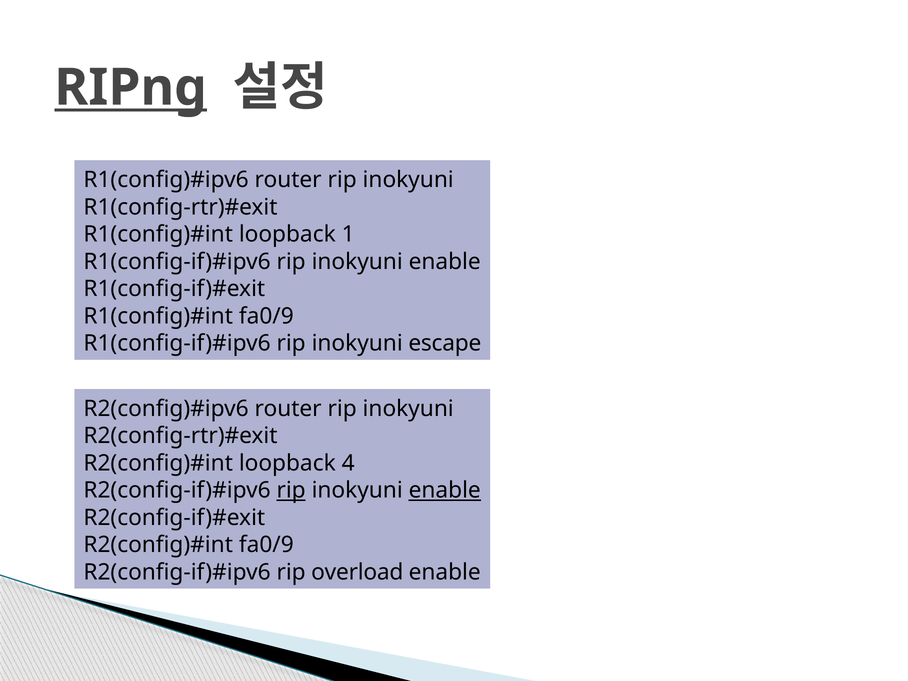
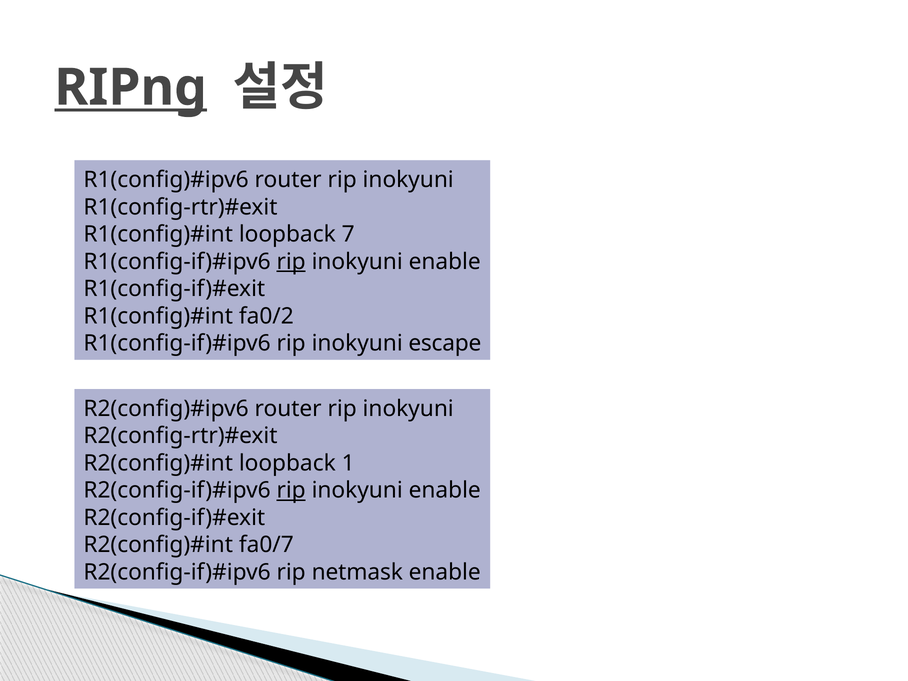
1: 1 -> 7
rip at (291, 262) underline: none -> present
fa0/9 at (266, 316): fa0/9 -> fa0/2
4: 4 -> 1
enable at (445, 490) underline: present -> none
fa0/9 at (266, 545): fa0/9 -> fa0/7
overload: overload -> netmask
